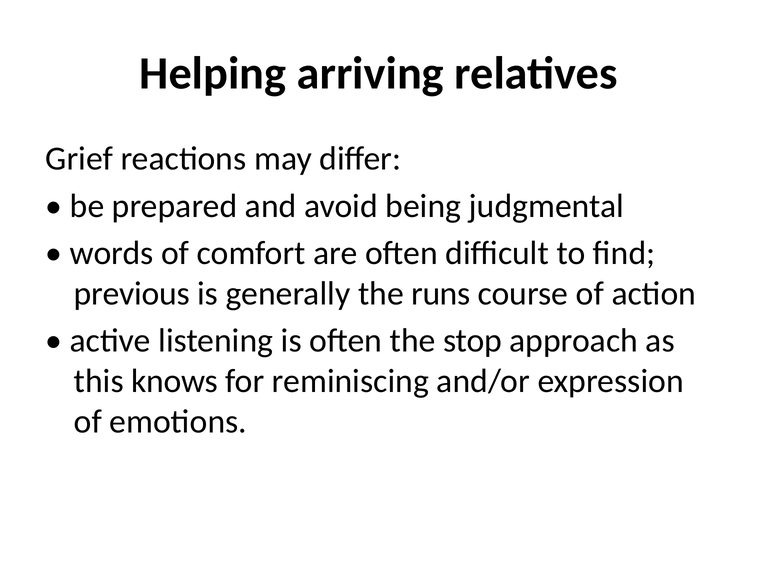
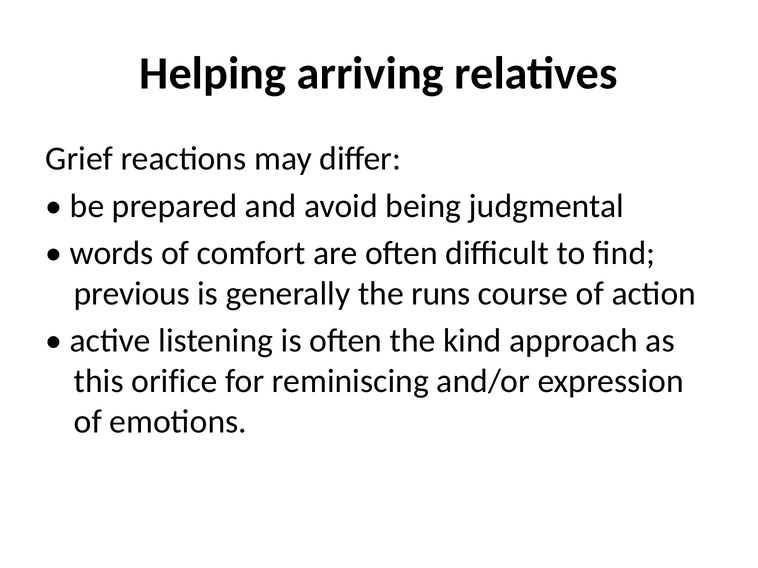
stop: stop -> kind
knows: knows -> orifice
